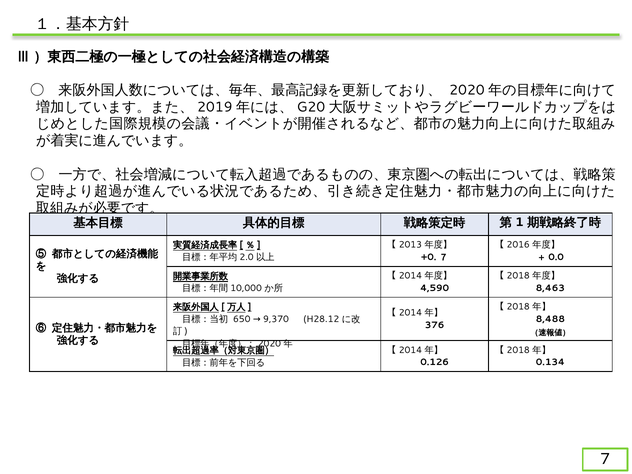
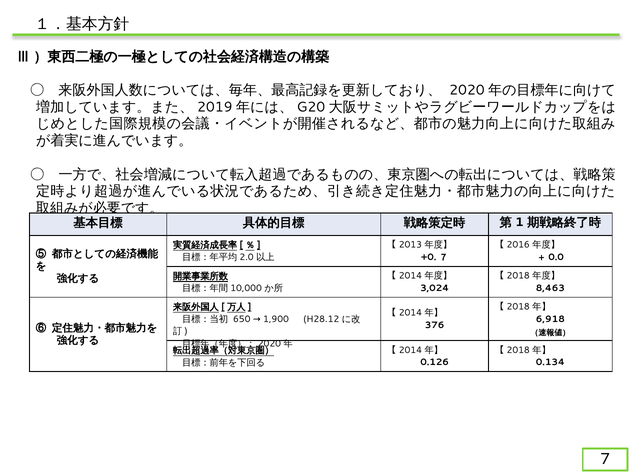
4,590: 4,590 -> 3,024
8,488: 8,488 -> 6,918
9,370: 9,370 -> 1,900
